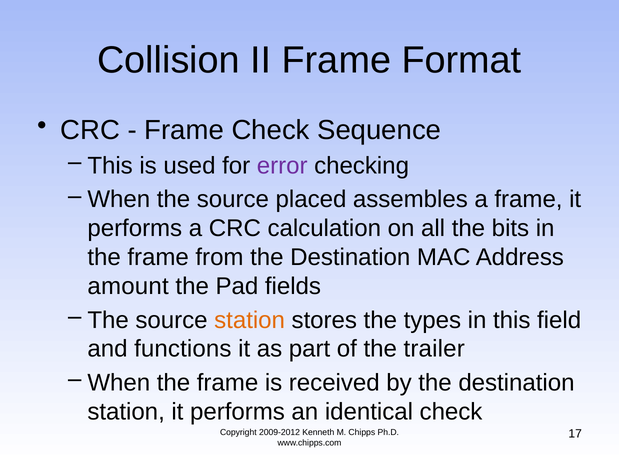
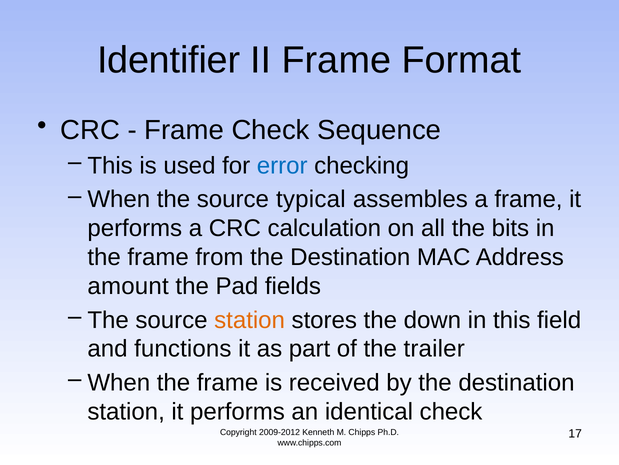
Collision: Collision -> Identifier
error colour: purple -> blue
placed: placed -> typical
types: types -> down
